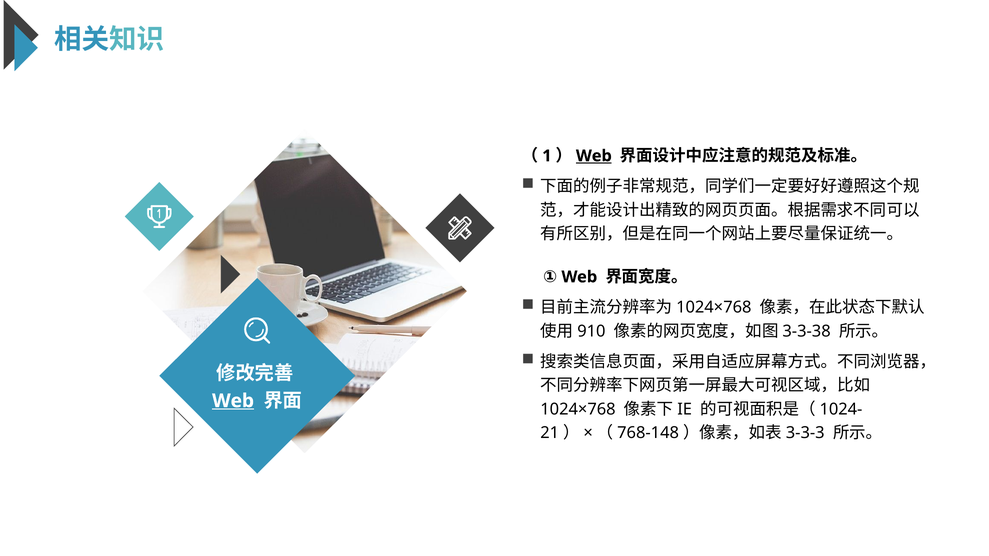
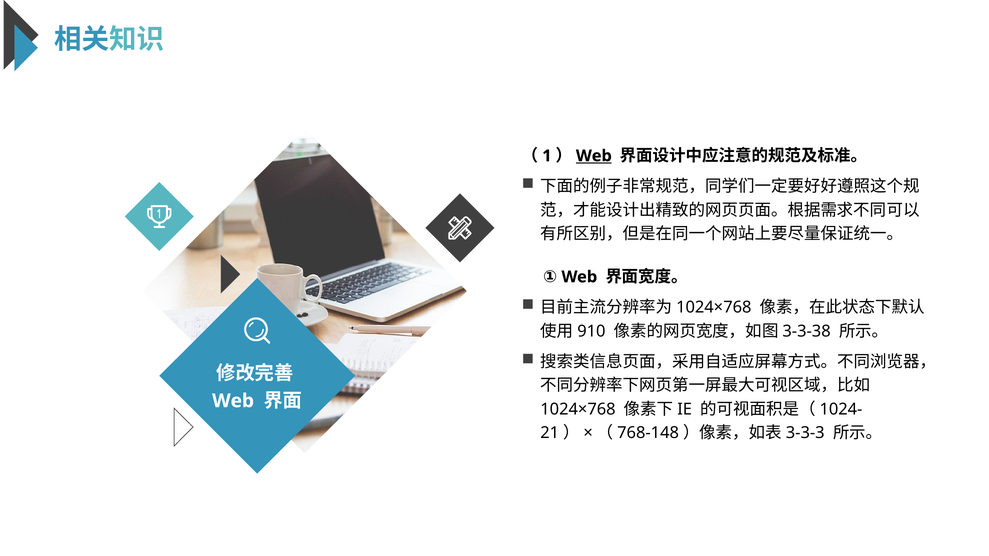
Web at (233, 401) underline: present -> none
